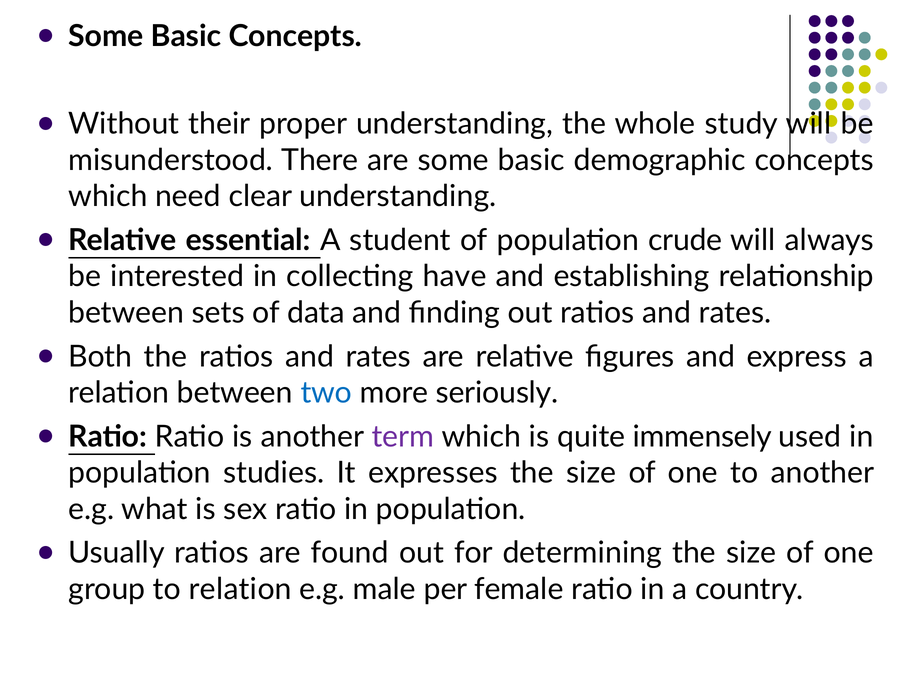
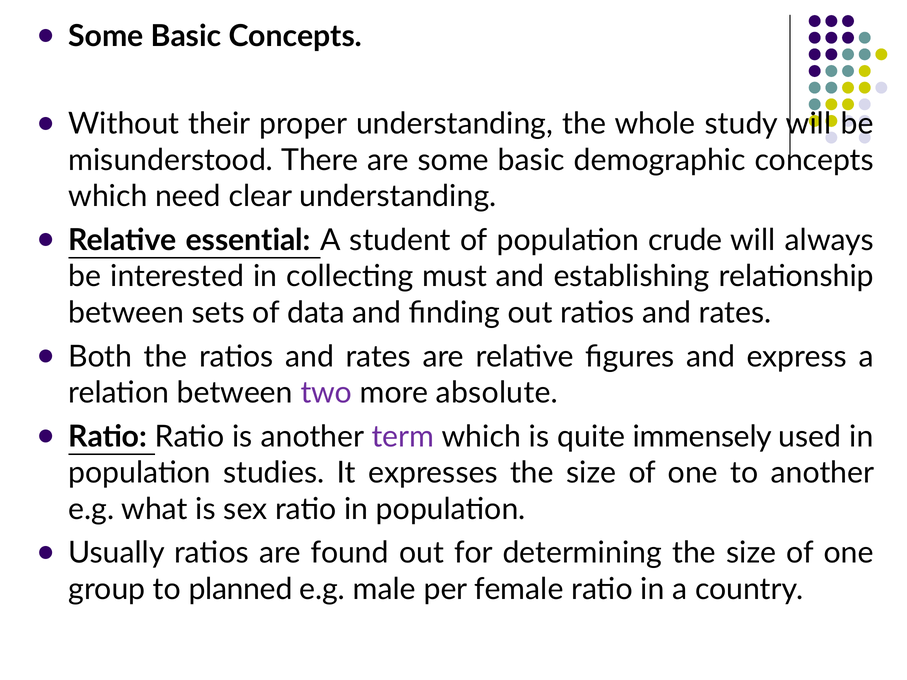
have: have -> must
two colour: blue -> purple
seriously: seriously -> absolute
to relation: relation -> planned
